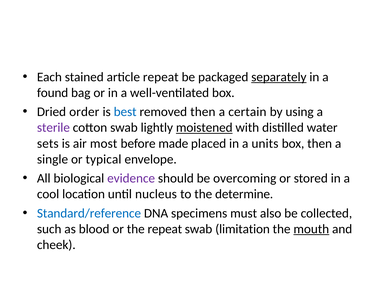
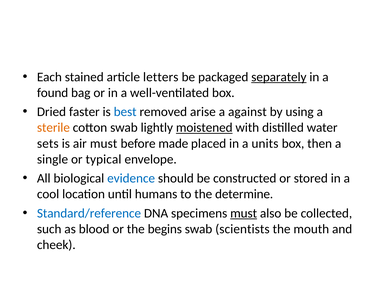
article repeat: repeat -> letters
order: order -> faster
removed then: then -> arise
certain: certain -> against
sterile colour: purple -> orange
air most: most -> must
evidence colour: purple -> blue
overcoming: overcoming -> constructed
nucleus: nucleus -> humans
must at (244, 213) underline: none -> present
the repeat: repeat -> begins
limitation: limitation -> scientists
mouth underline: present -> none
